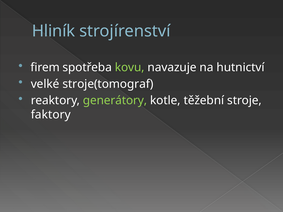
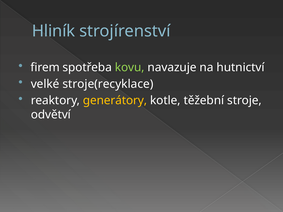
stroje(tomograf: stroje(tomograf -> stroje(recyklace
generátory colour: light green -> yellow
faktory: faktory -> odvětví
